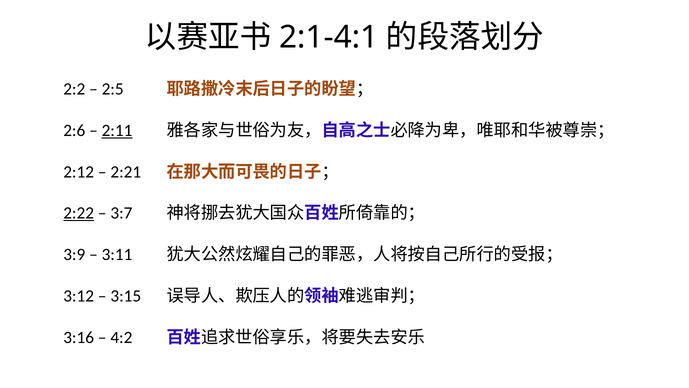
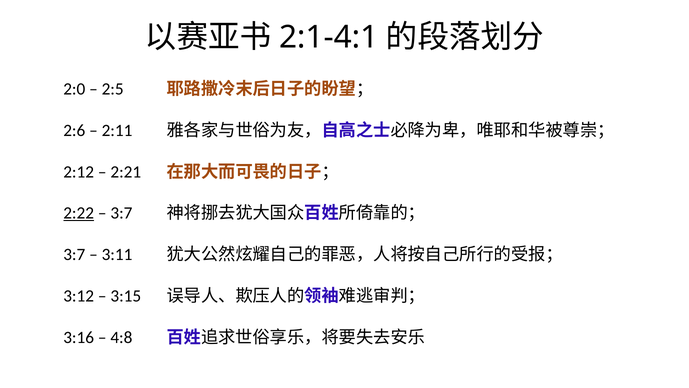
2:2: 2:2 -> 2:0
2:11 underline: present -> none
3:9 at (74, 254): 3:9 -> 3:7
4:2: 4:2 -> 4:8
